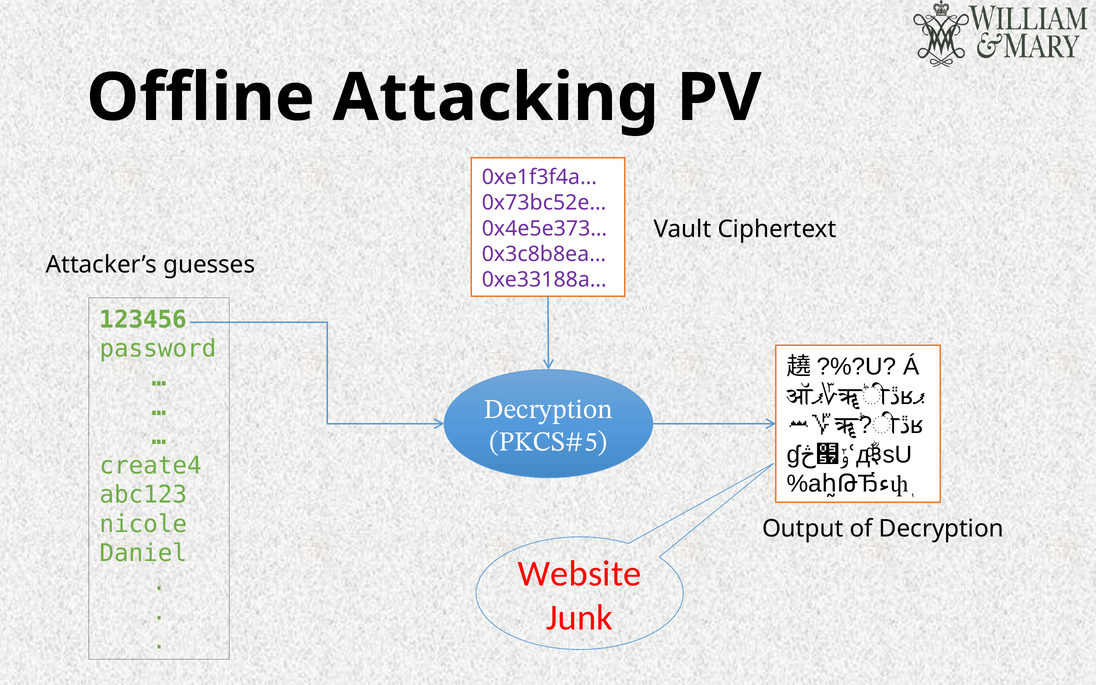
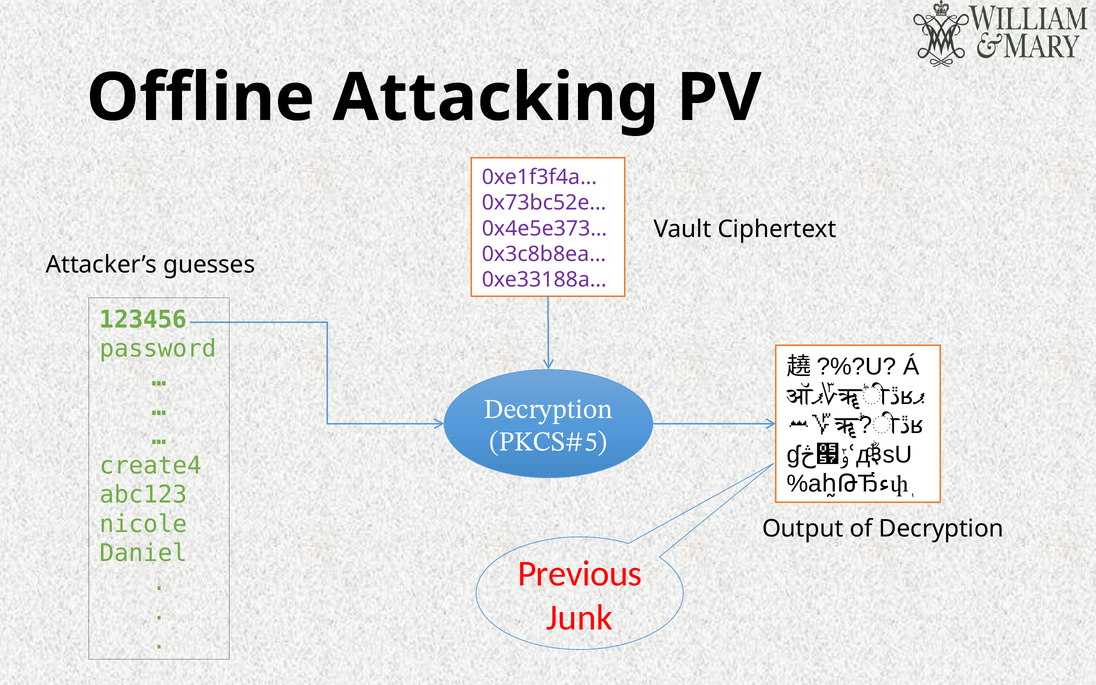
Website: Website -> Previous
